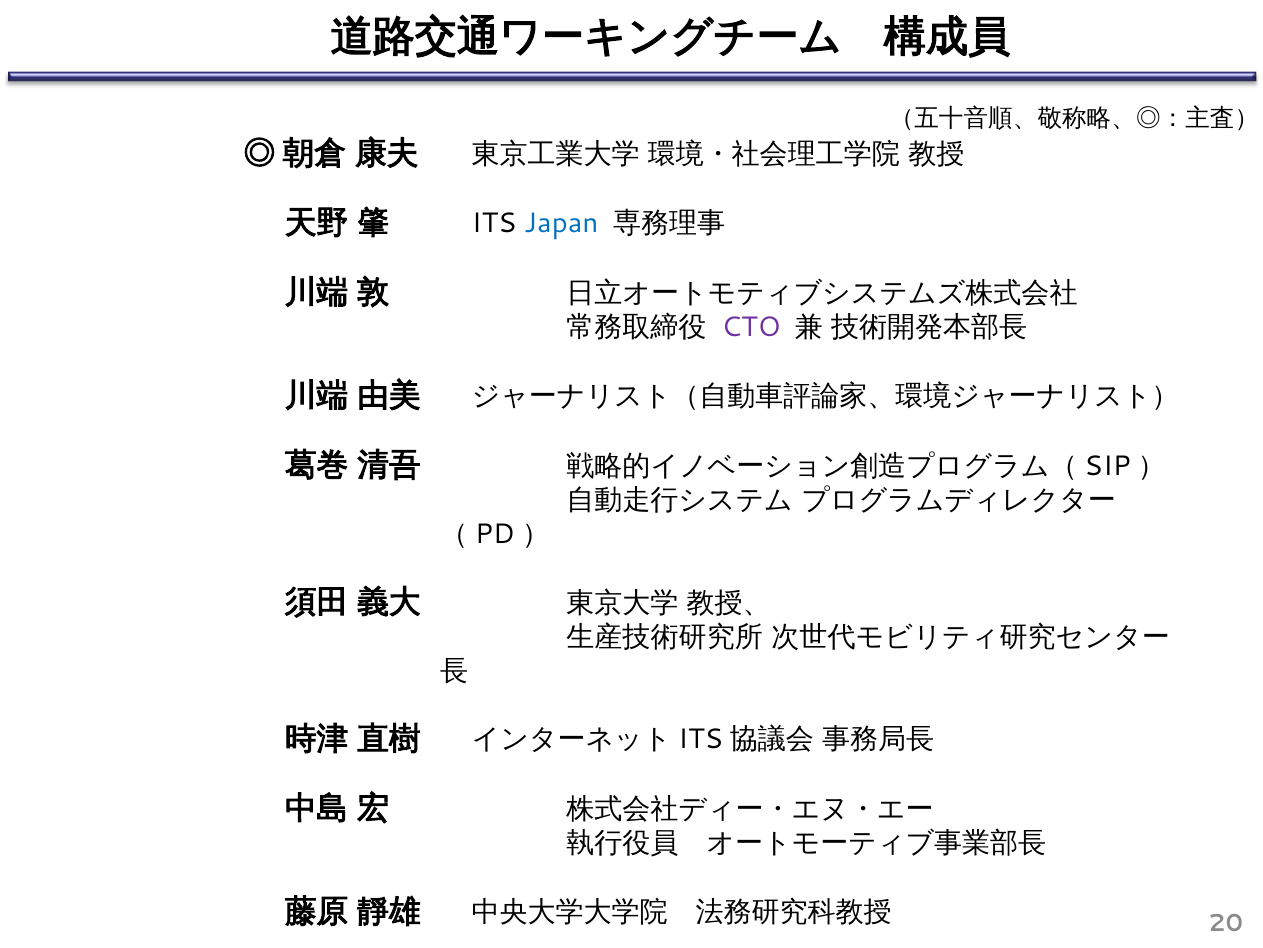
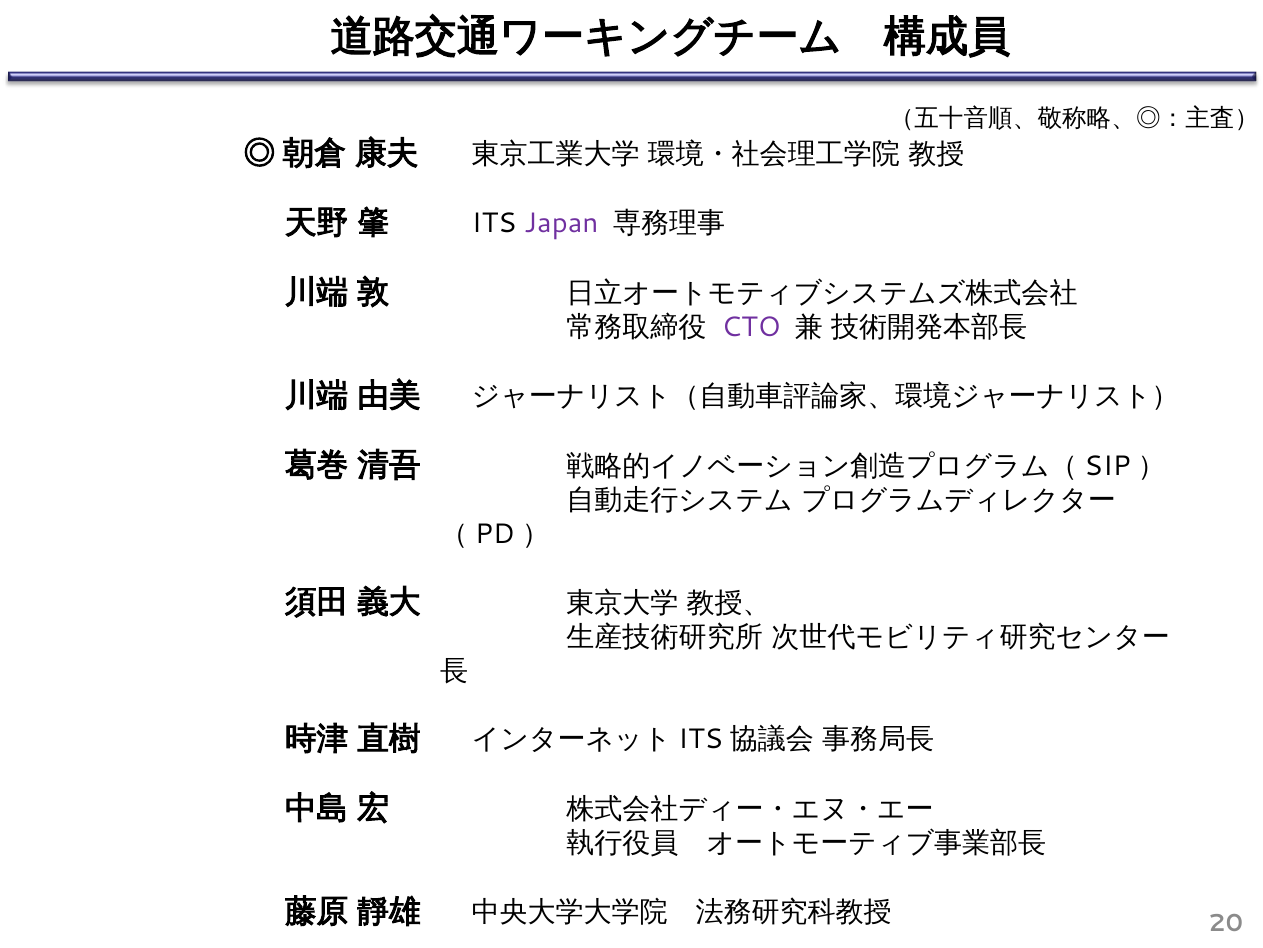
Japan colour: blue -> purple
